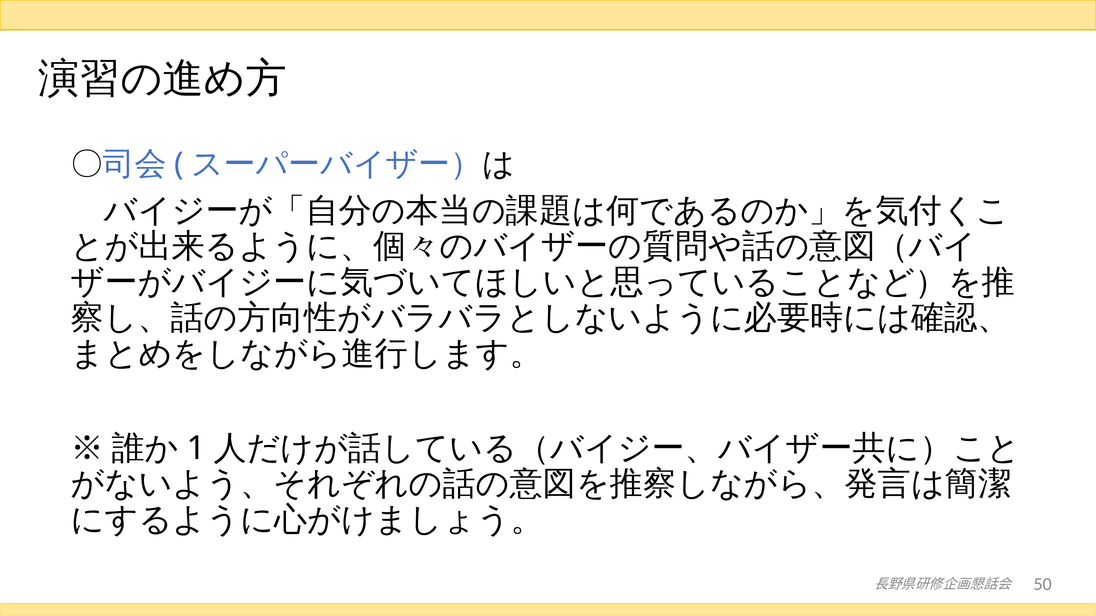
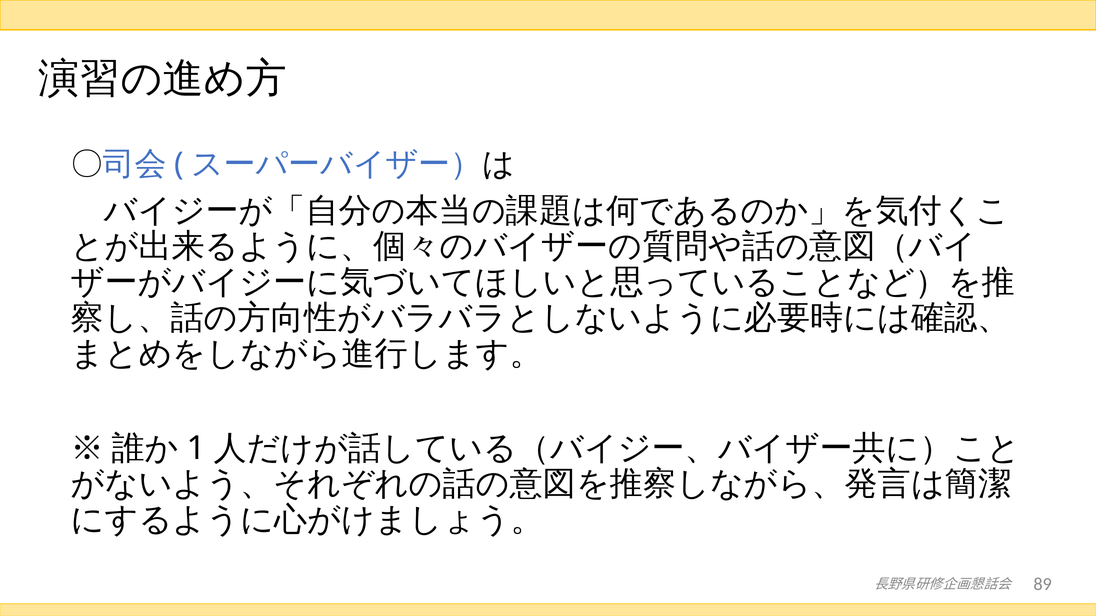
50: 50 -> 89
